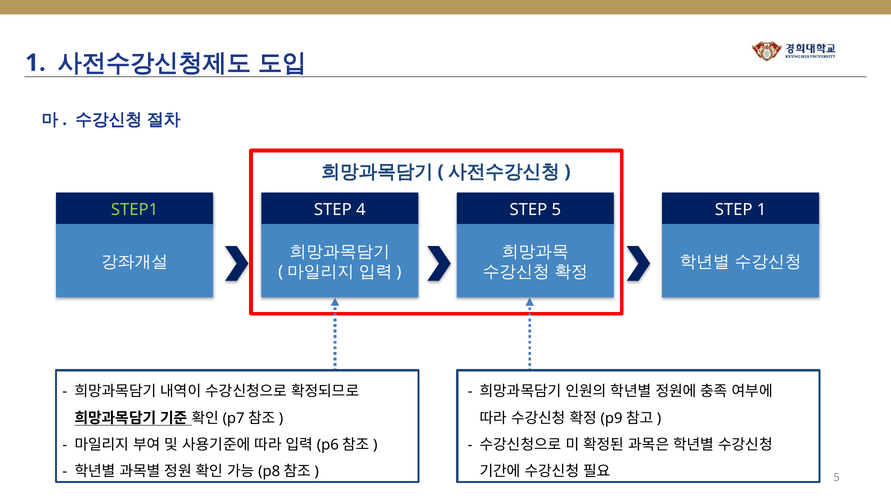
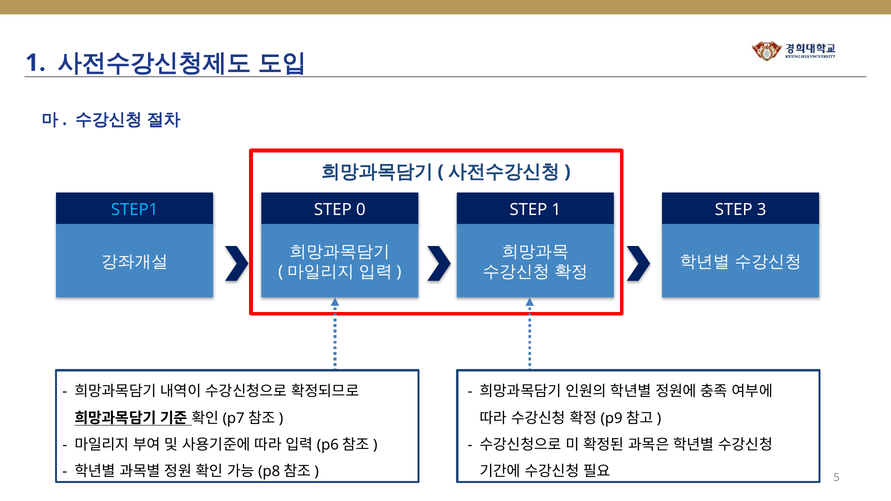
STEP1 colour: light green -> light blue
4: 4 -> 0
STEP 5: 5 -> 1
STEP 1: 1 -> 3
